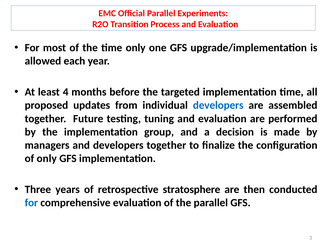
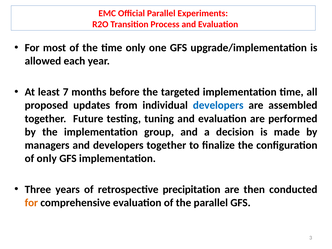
4: 4 -> 7
stratosphere: stratosphere -> precipitation
for at (31, 203) colour: blue -> orange
